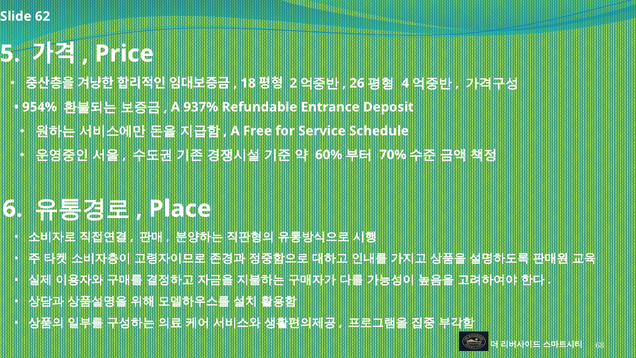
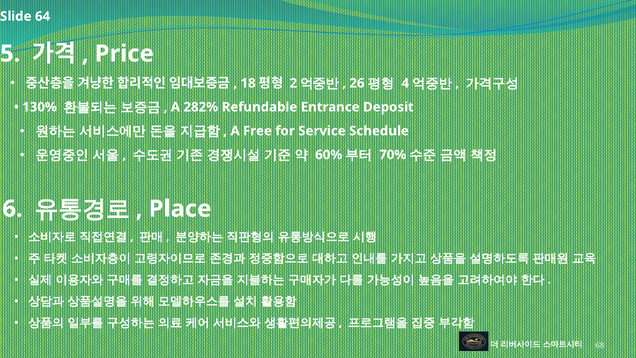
62: 62 -> 64
954%: 954% -> 130%
937%: 937% -> 282%
